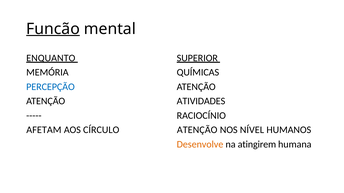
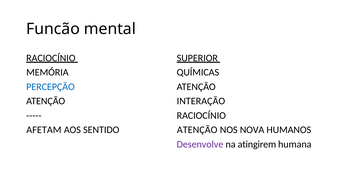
Funcão underline: present -> none
ENQUANTO at (51, 58): ENQUANTO -> RACIOCÍNIO
ATIVIDADES: ATIVIDADES -> INTERAÇÃO
CÍRCULO: CÍRCULO -> SENTIDO
NÍVEL: NÍVEL -> NOVA
Desenvolve colour: orange -> purple
